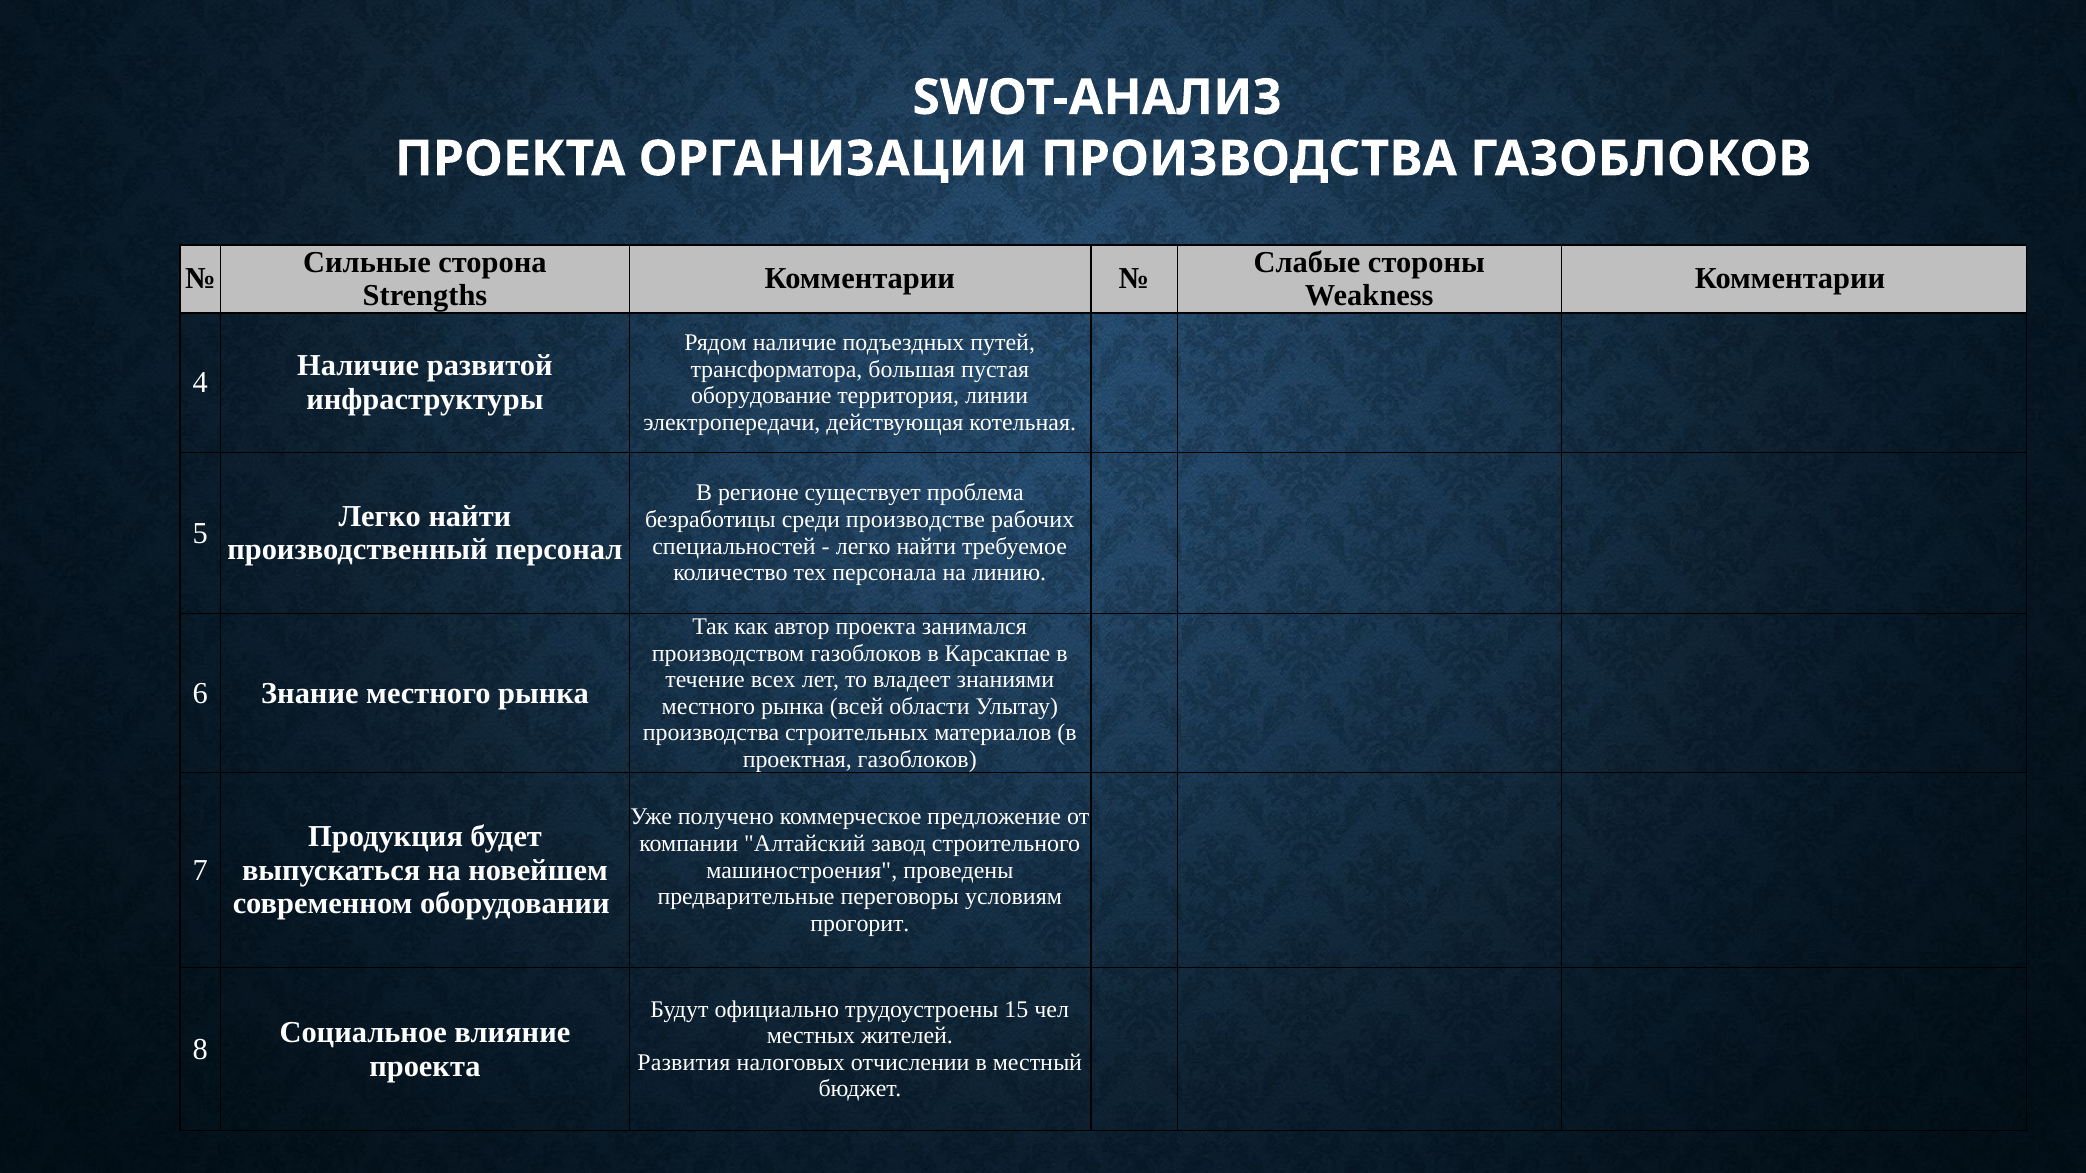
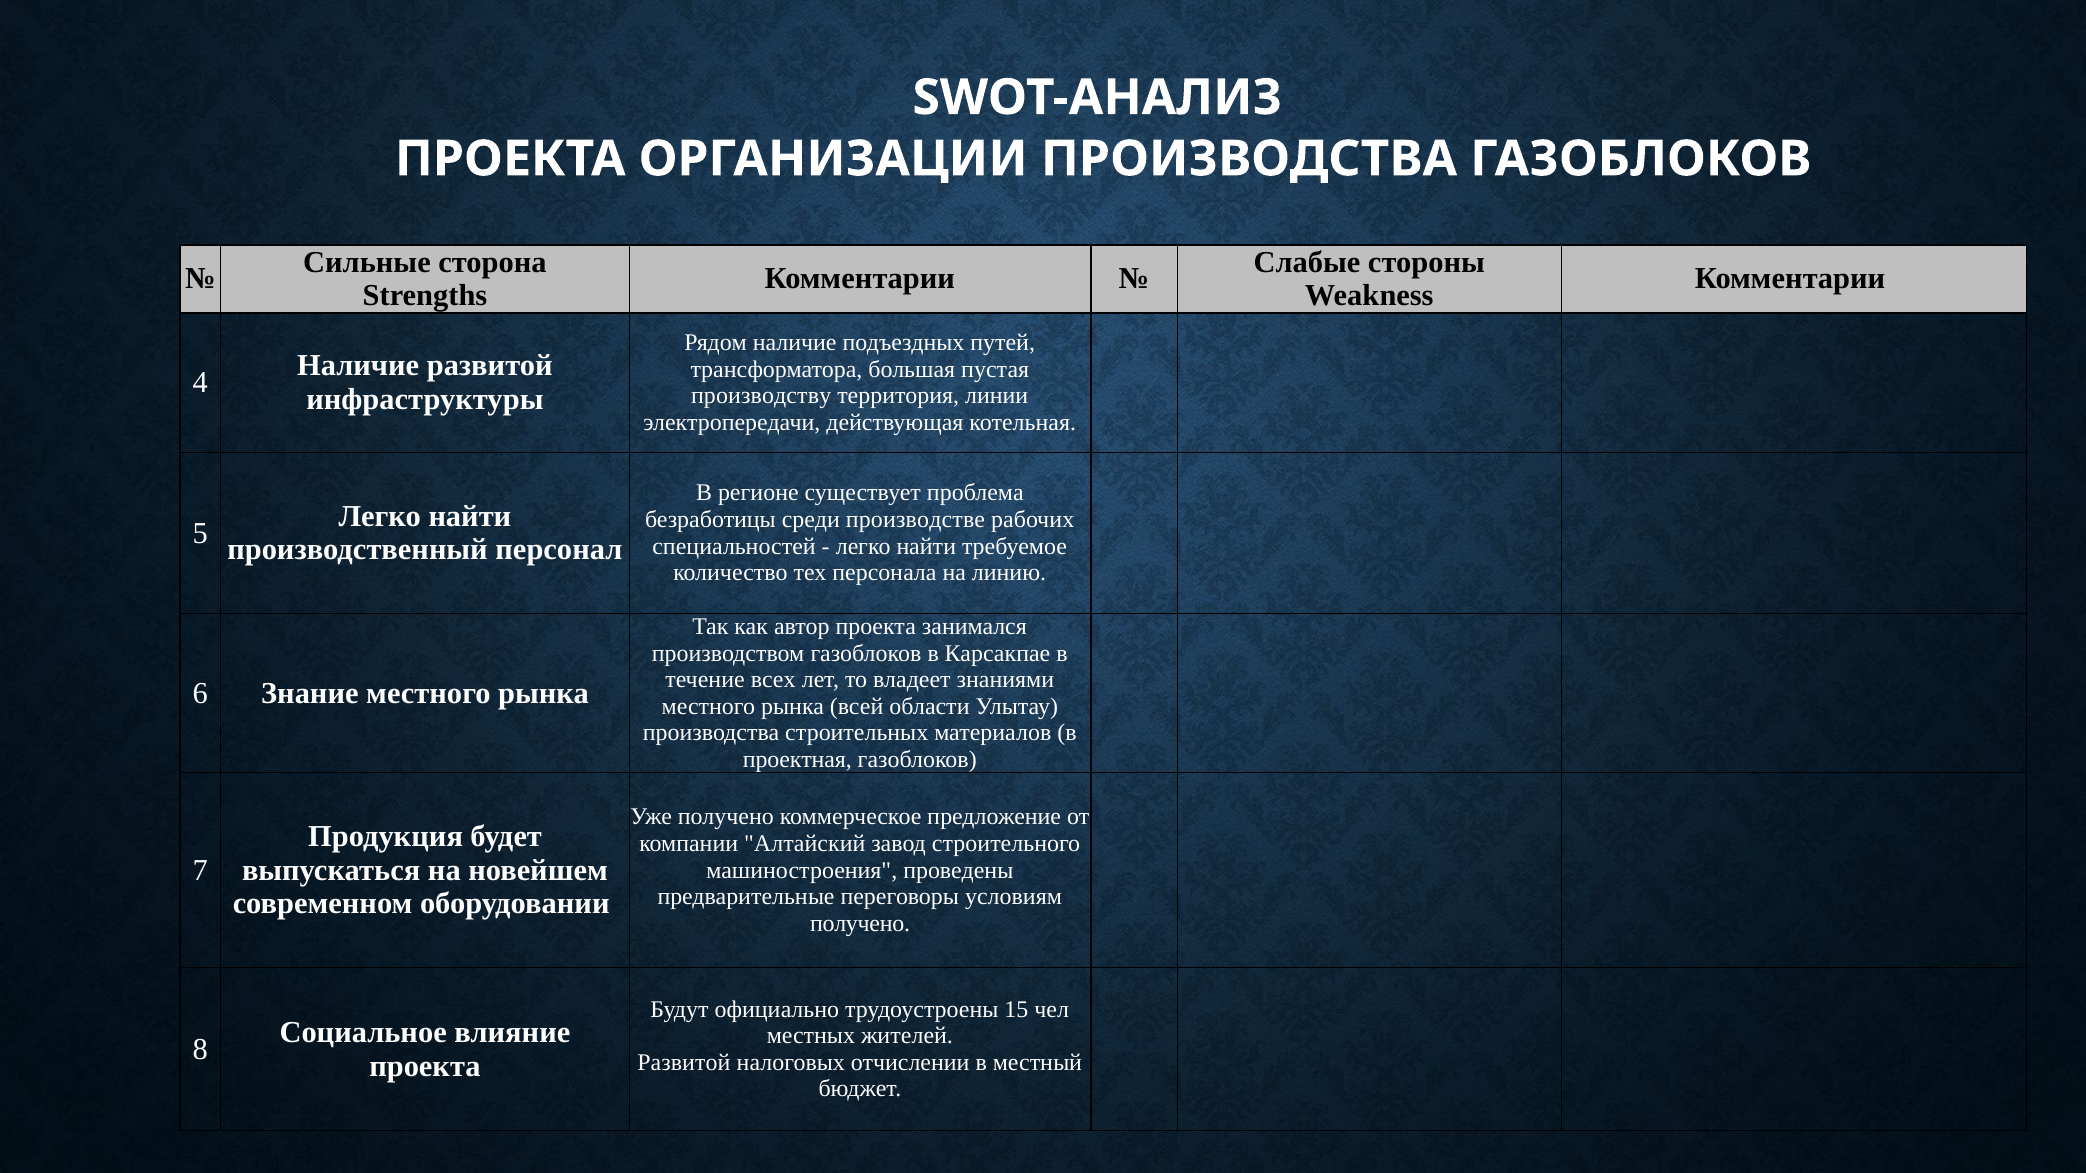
оборудование: оборудование -> производству
прогорит at (860, 924): прогорит -> получено
Развития at (684, 1063): Развития -> Развитой
